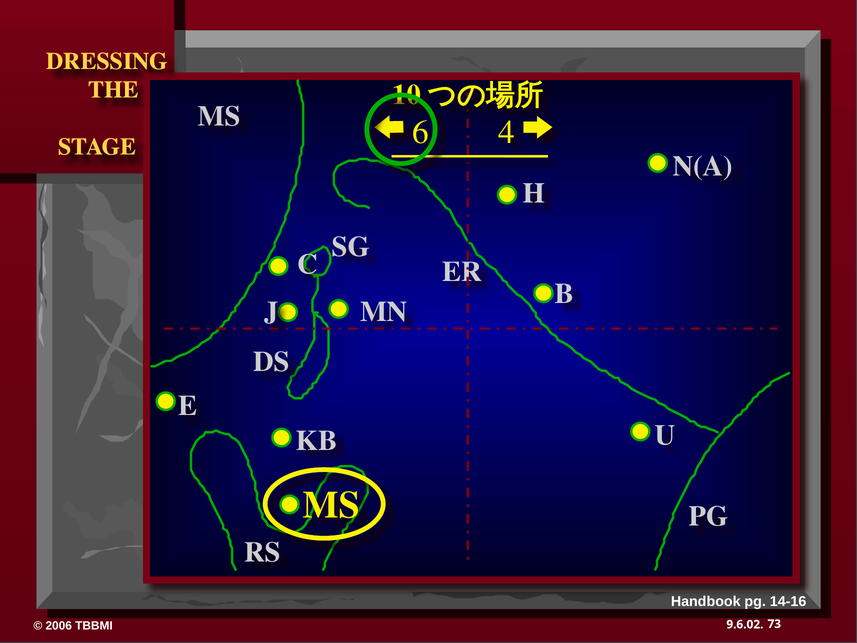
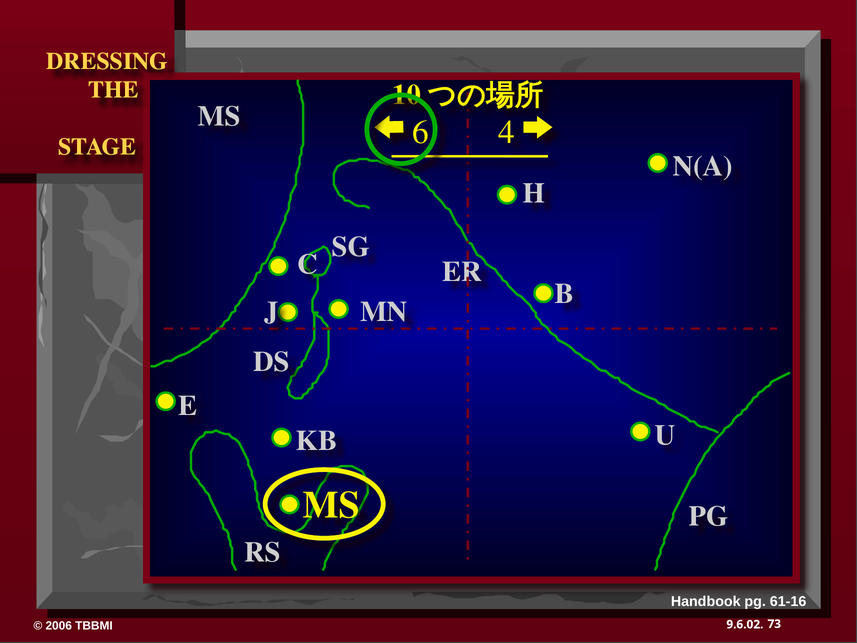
14-16: 14-16 -> 61-16
